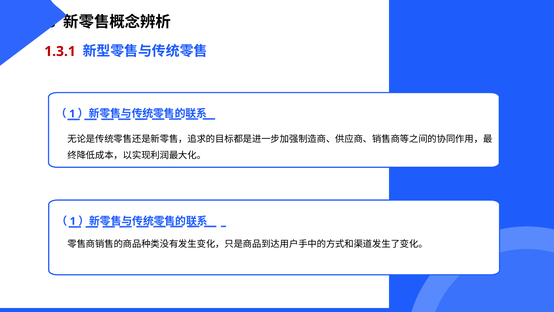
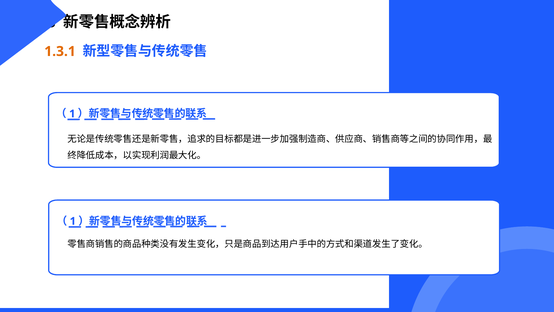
1.3.1 colour: red -> orange
